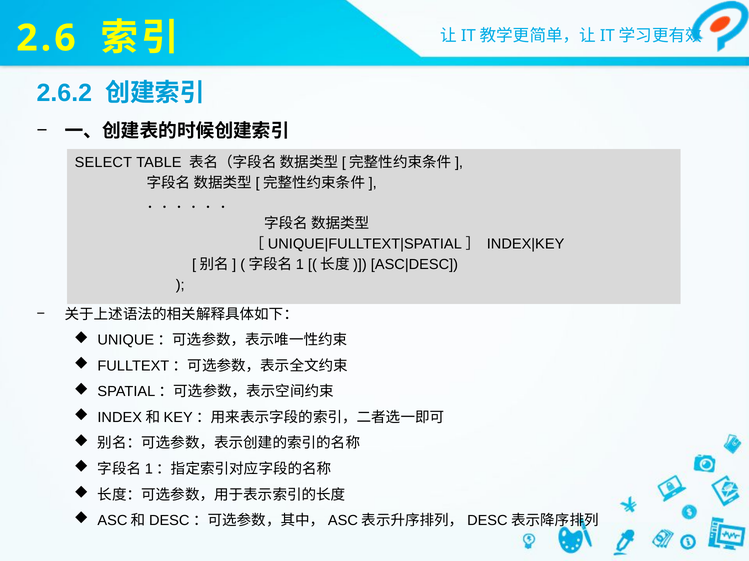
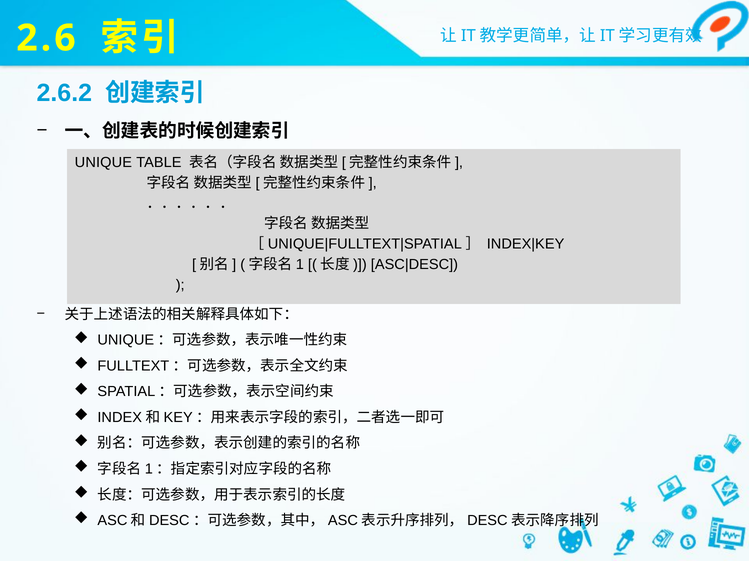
SELECT: SELECT -> UNIQUE
